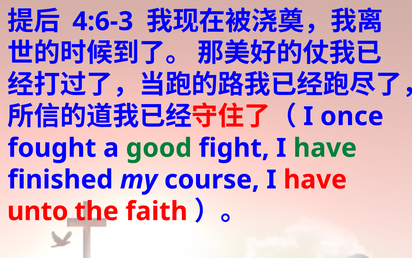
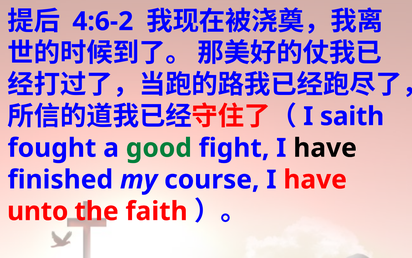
4:6-3: 4:6-3 -> 4:6-2
once: once -> saith
have at (325, 148) colour: green -> black
